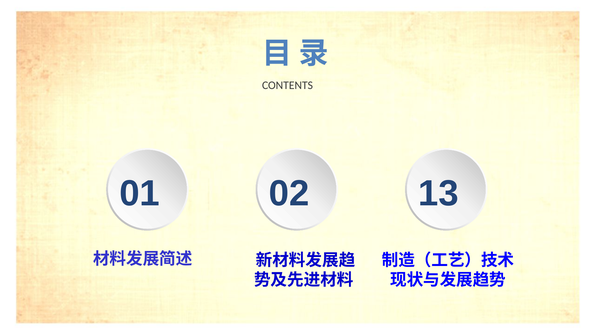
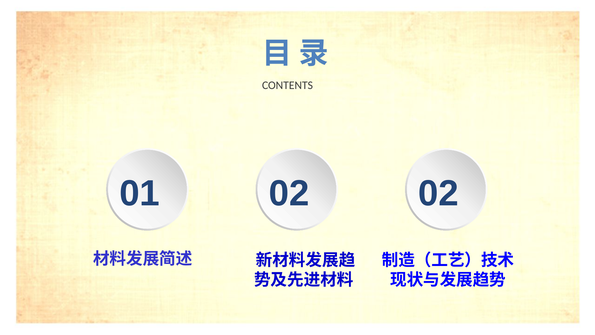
02 13: 13 -> 02
